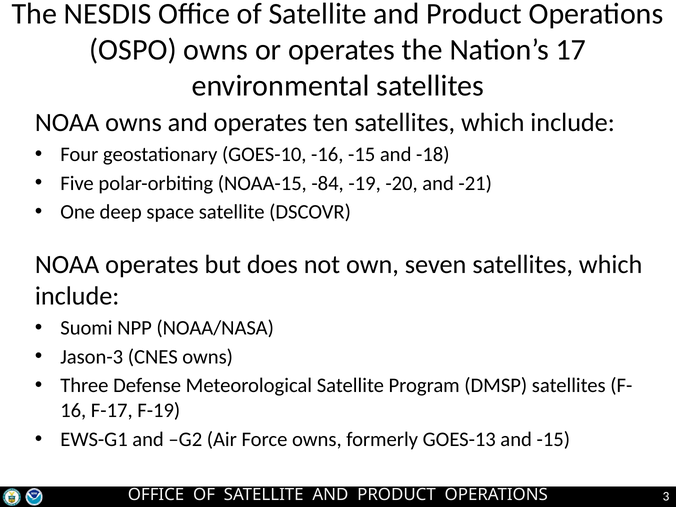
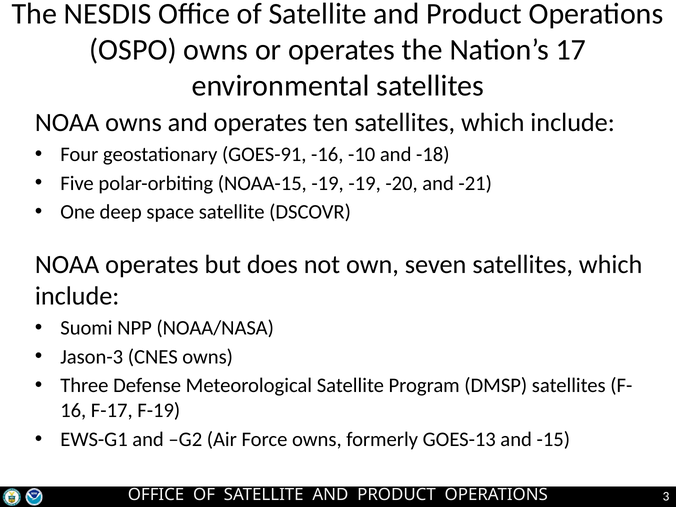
GOES-10: GOES-10 -> GOES-91
-16 -15: -15 -> -10
NOAA-15 -84: -84 -> -19
